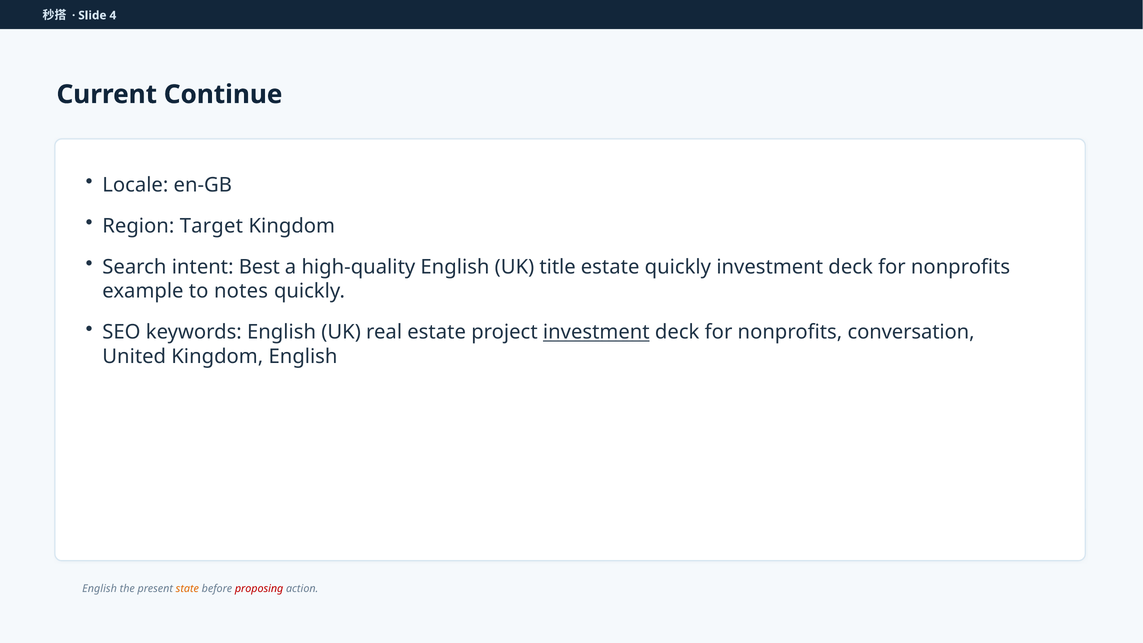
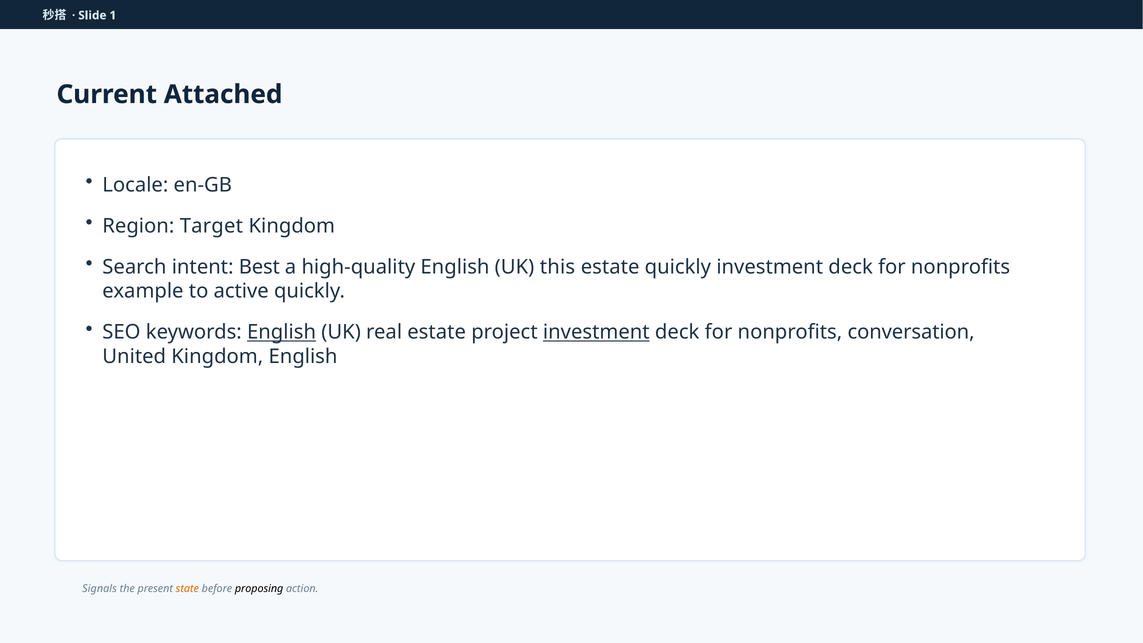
4: 4 -> 1
Continue: Continue -> Attached
title: title -> this
notes: notes -> active
English at (282, 332) underline: none -> present
English at (100, 589): English -> Signals
proposing colour: red -> black
